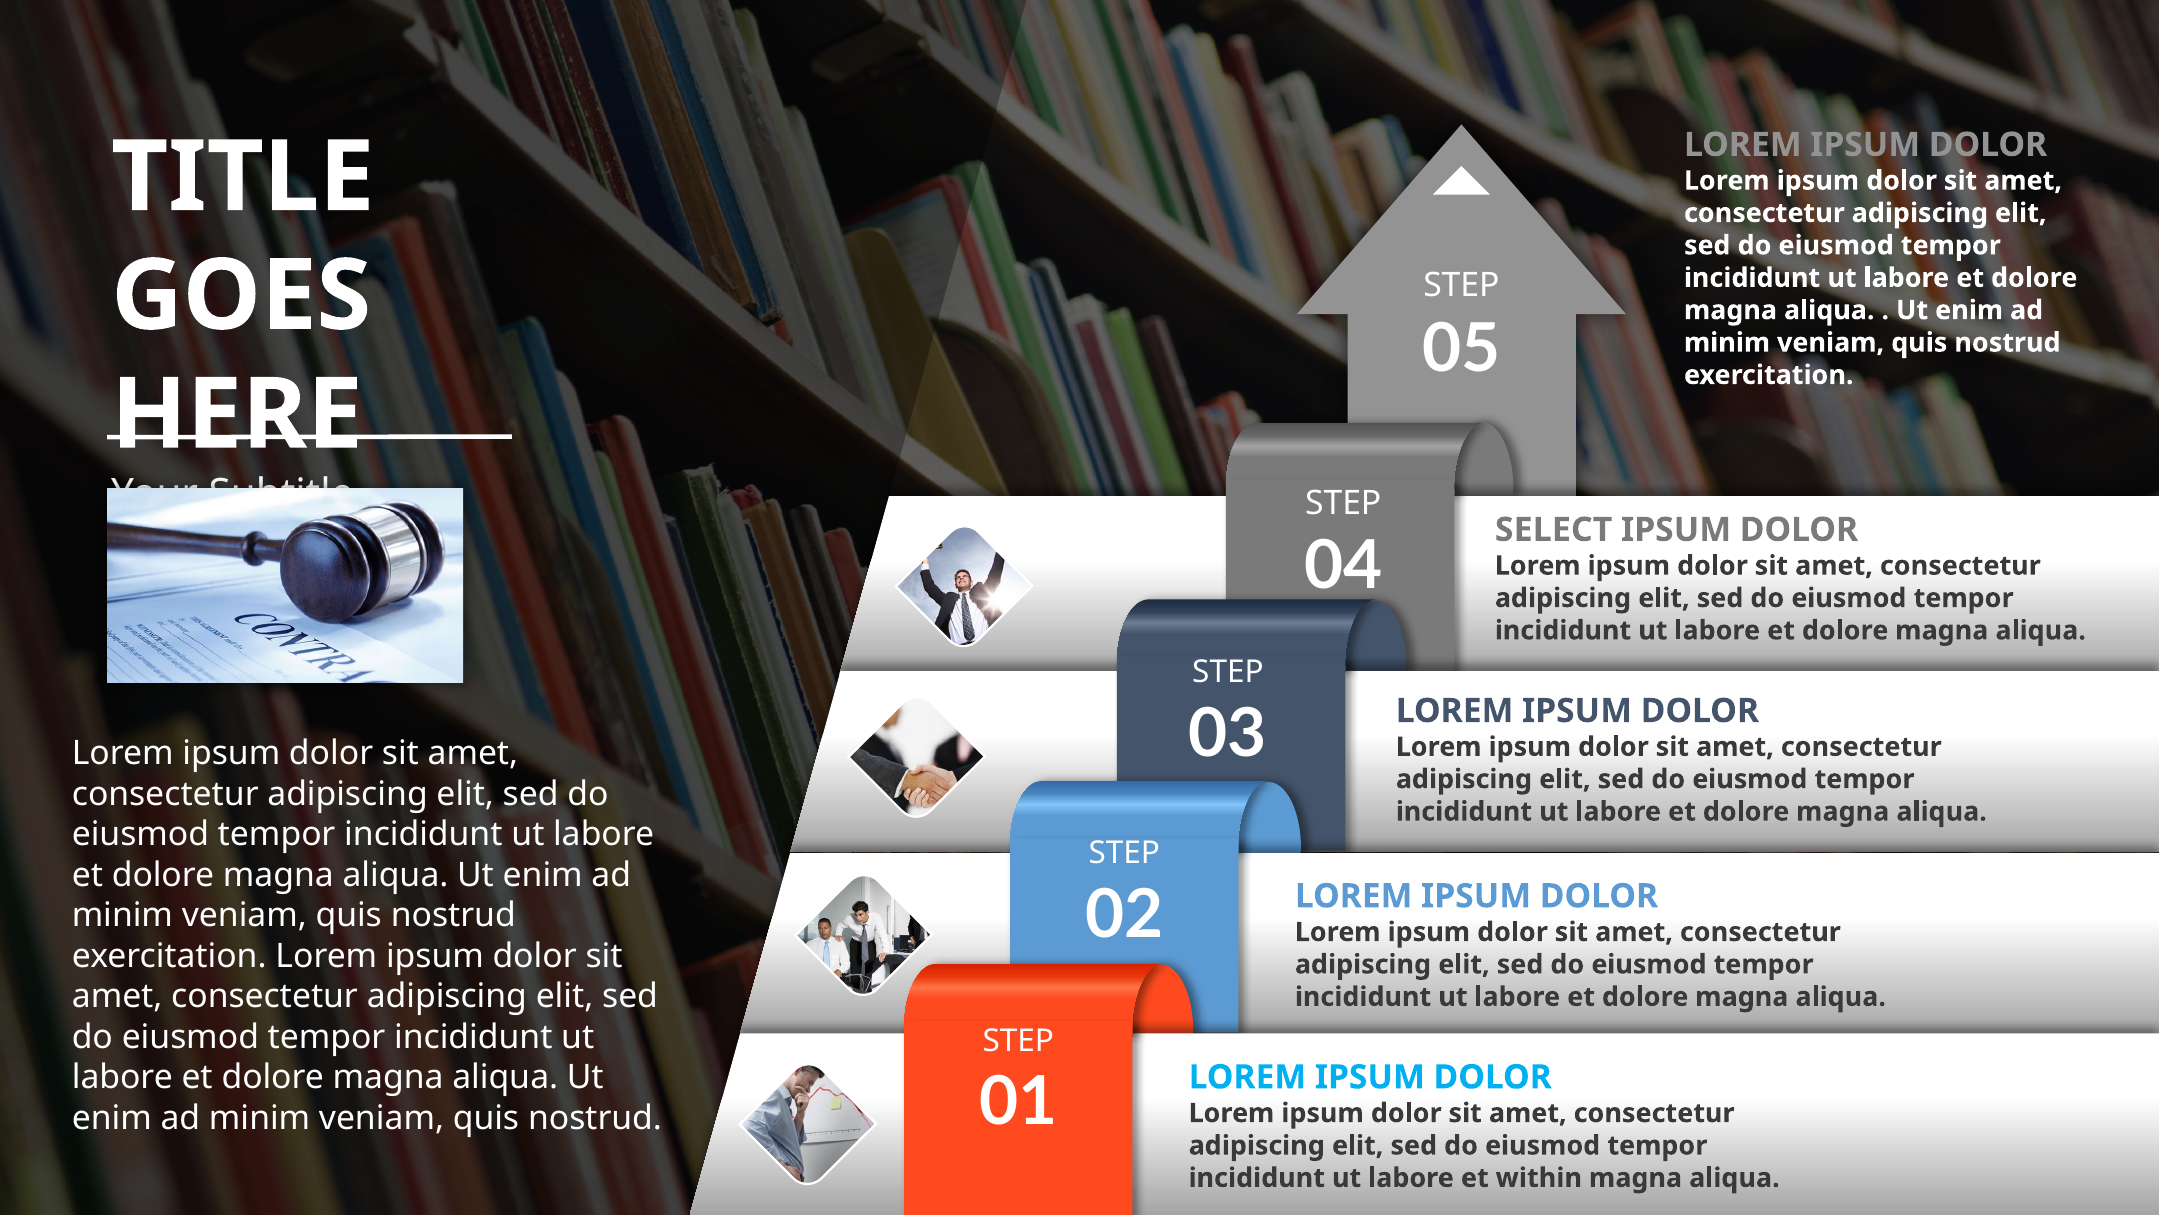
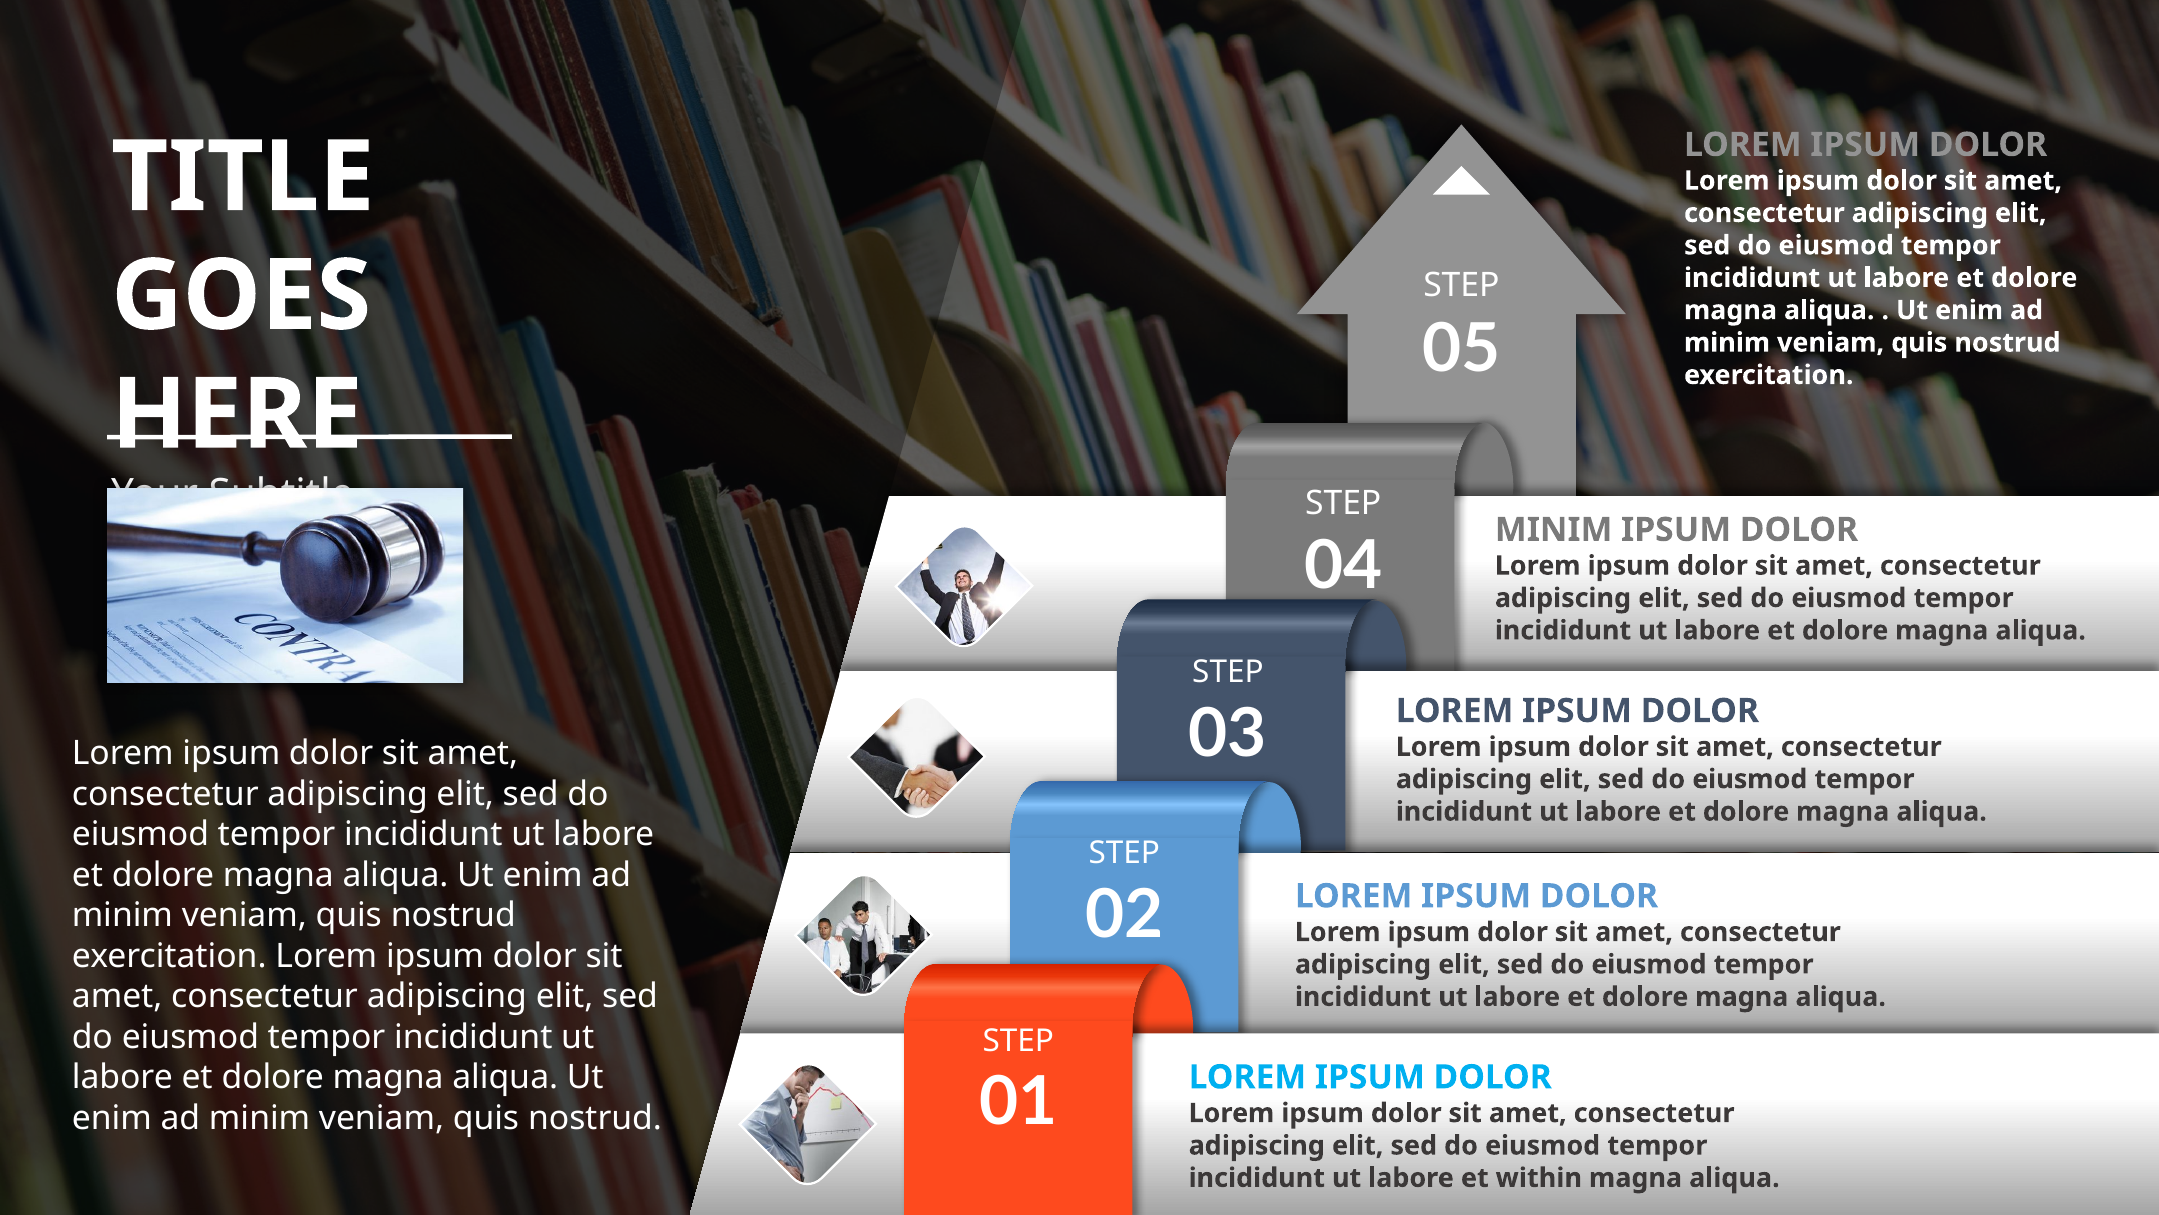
SELECT at (1554, 530): SELECT -> MINIM
